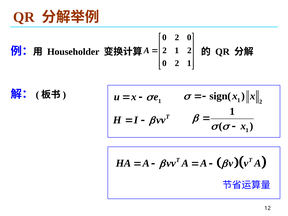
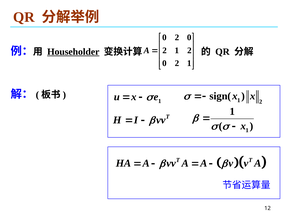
Householder underline: none -> present
